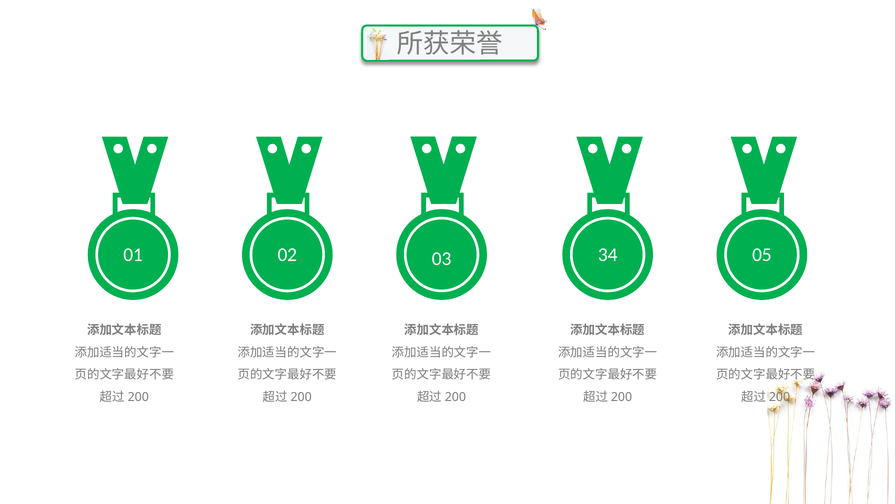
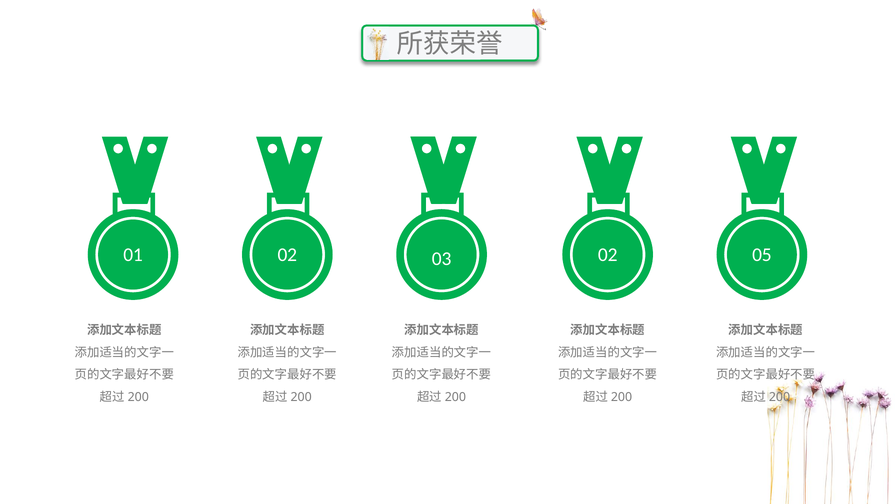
02 34: 34 -> 02
